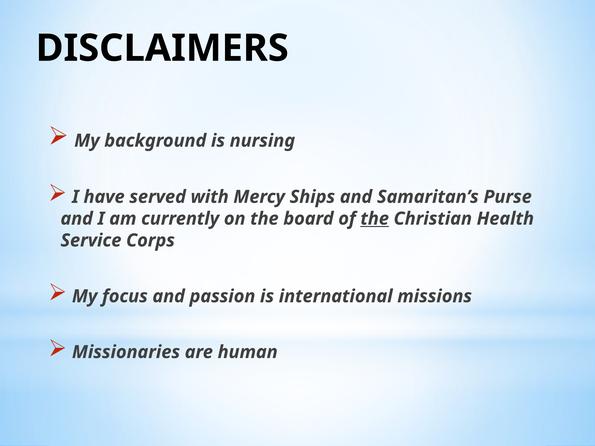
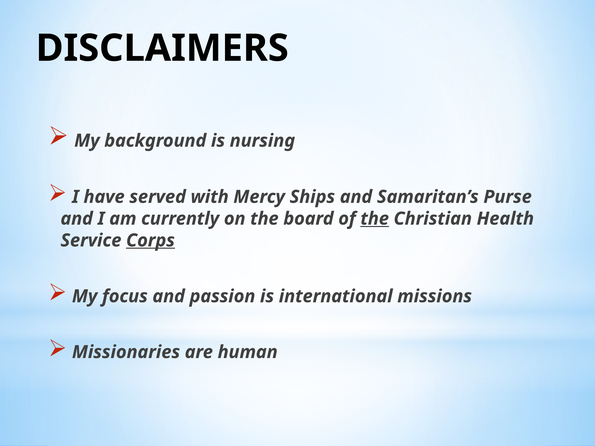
Corps underline: none -> present
